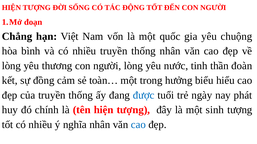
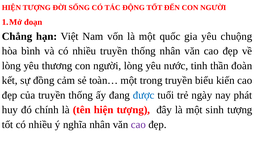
trong hưởng: hưởng -> truyền
hiểu: hiểu -> kiến
cao at (138, 125) colour: blue -> purple
